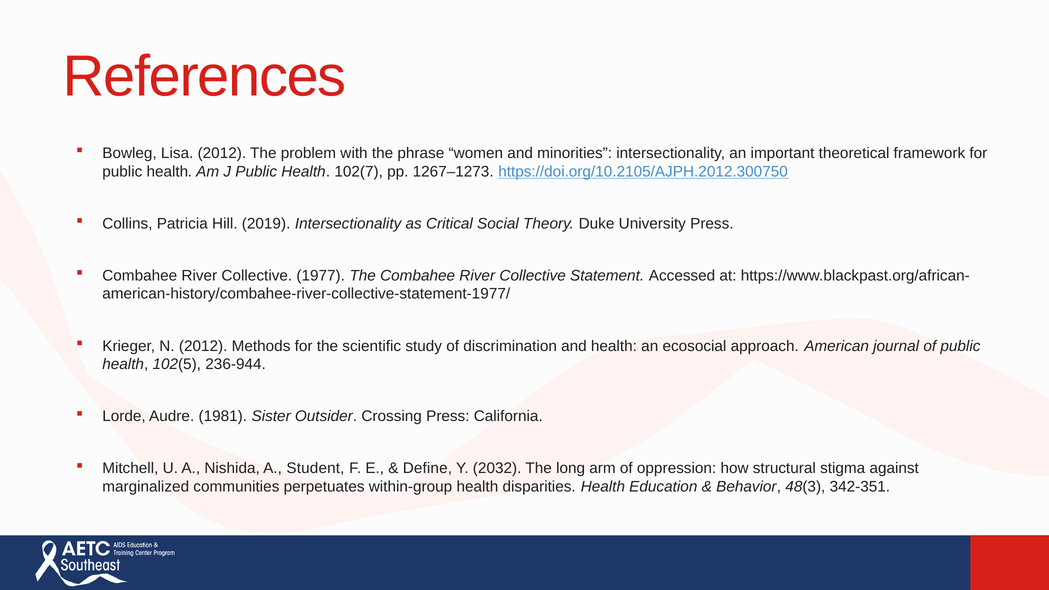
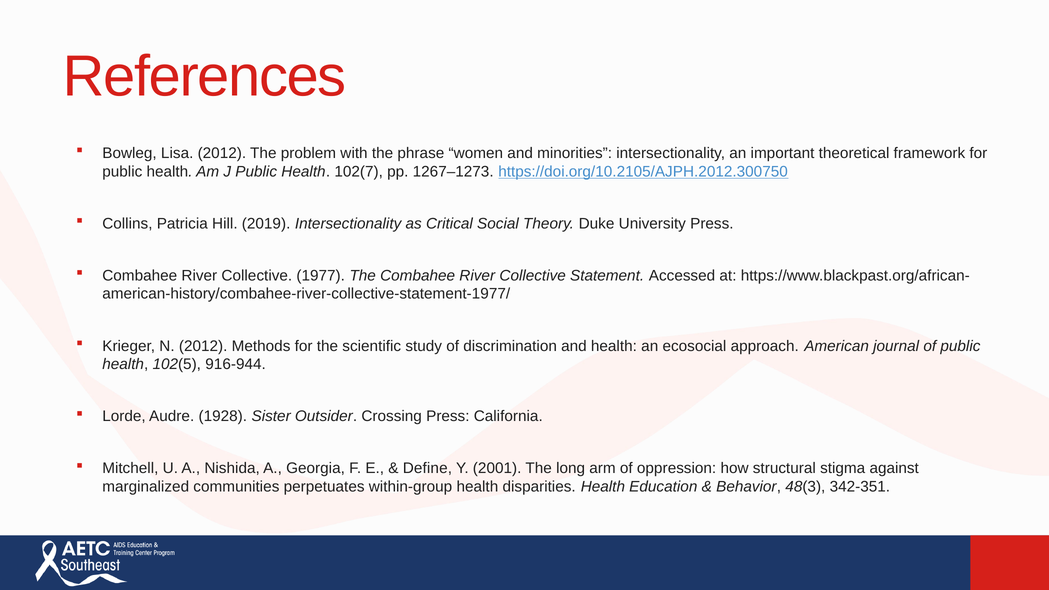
236-944: 236-944 -> 916-944
1981: 1981 -> 1928
Student: Student -> Georgia
2032: 2032 -> 2001
